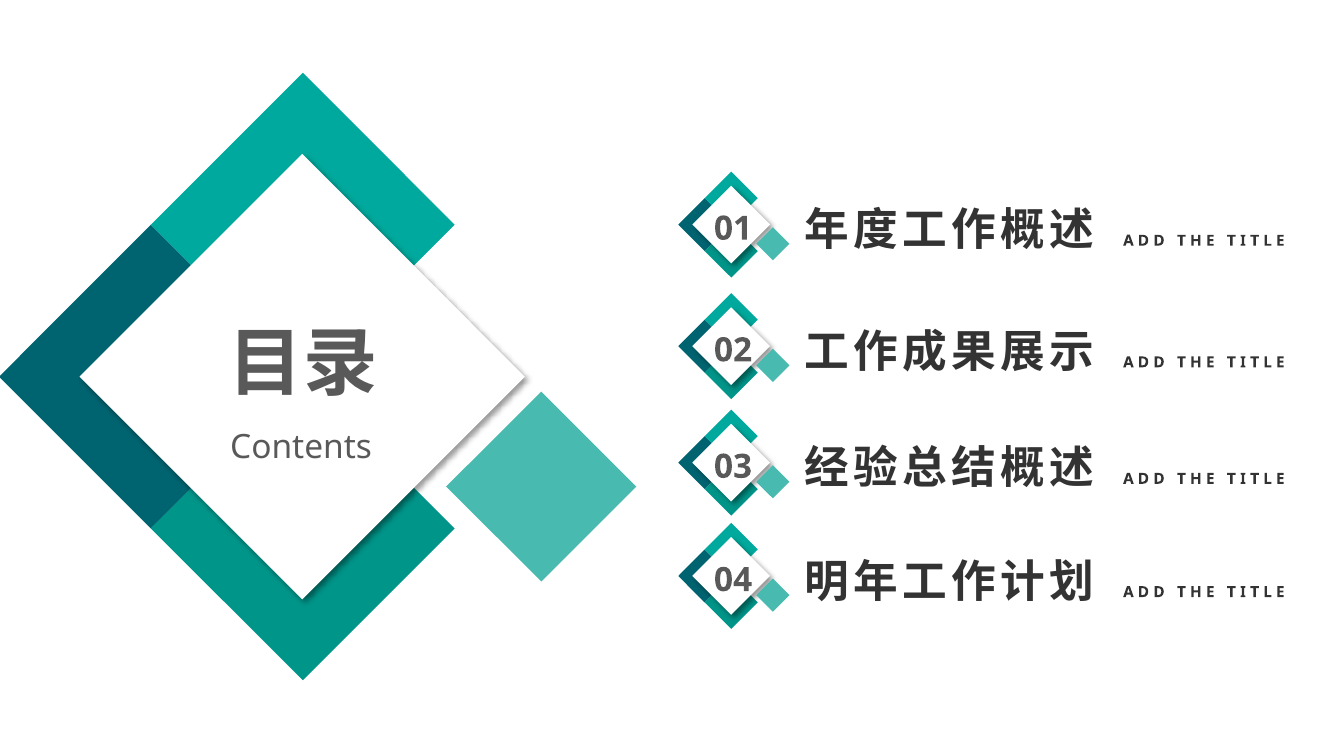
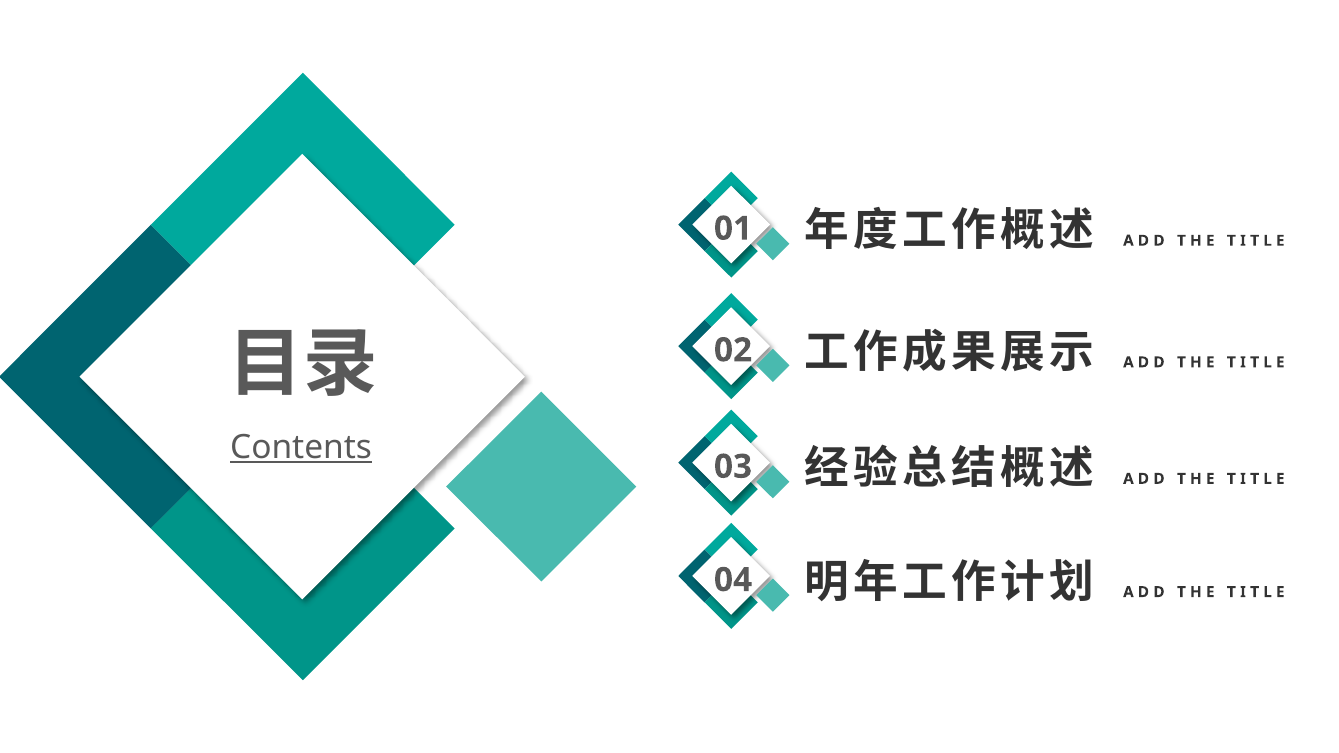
Contents underline: none -> present
